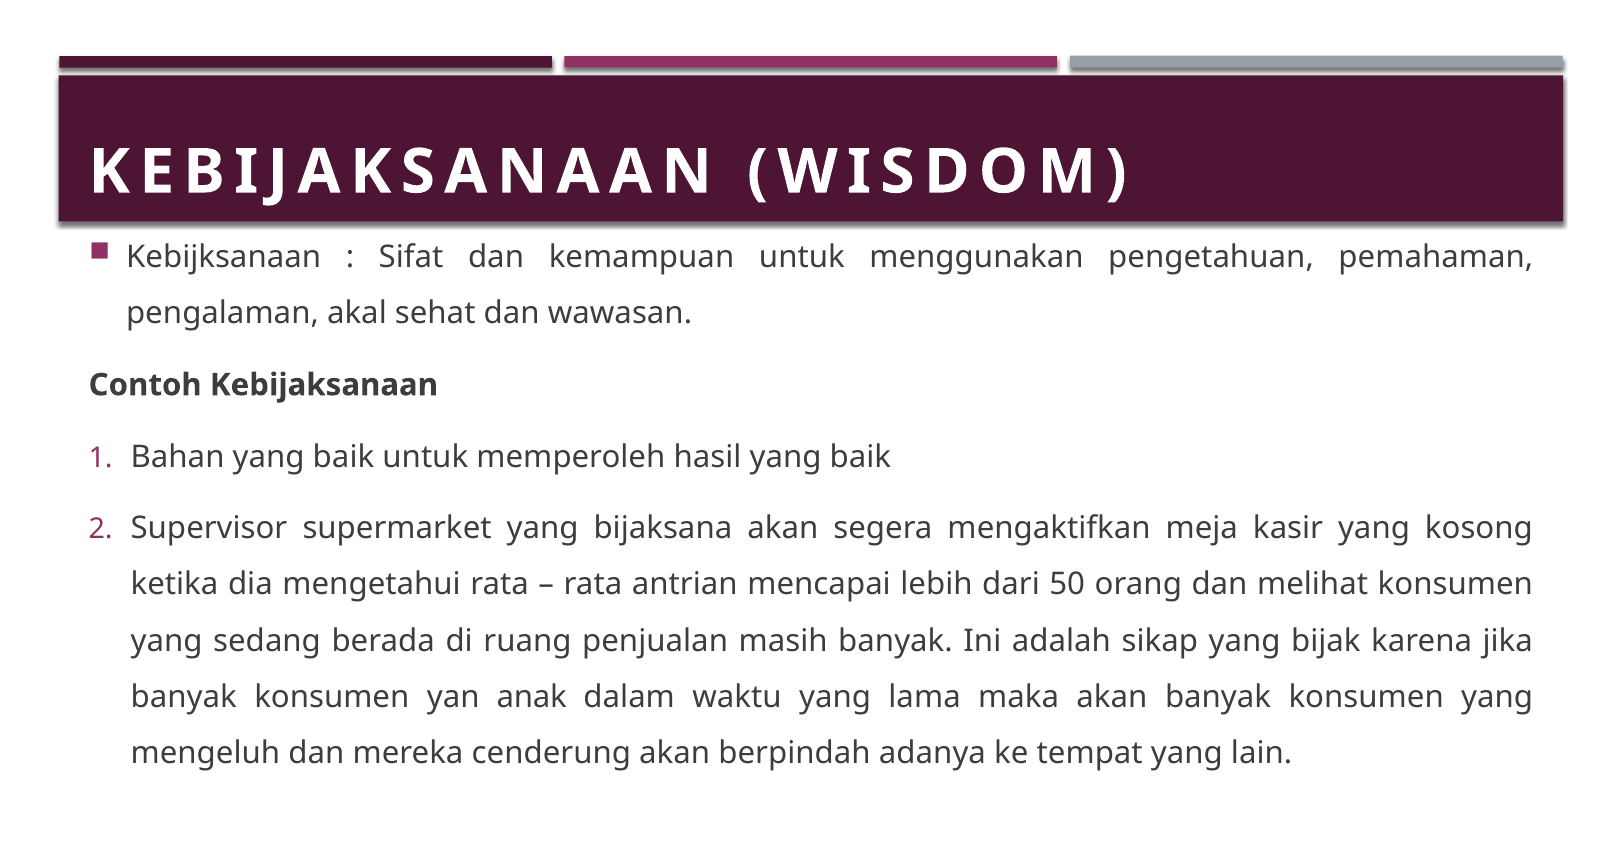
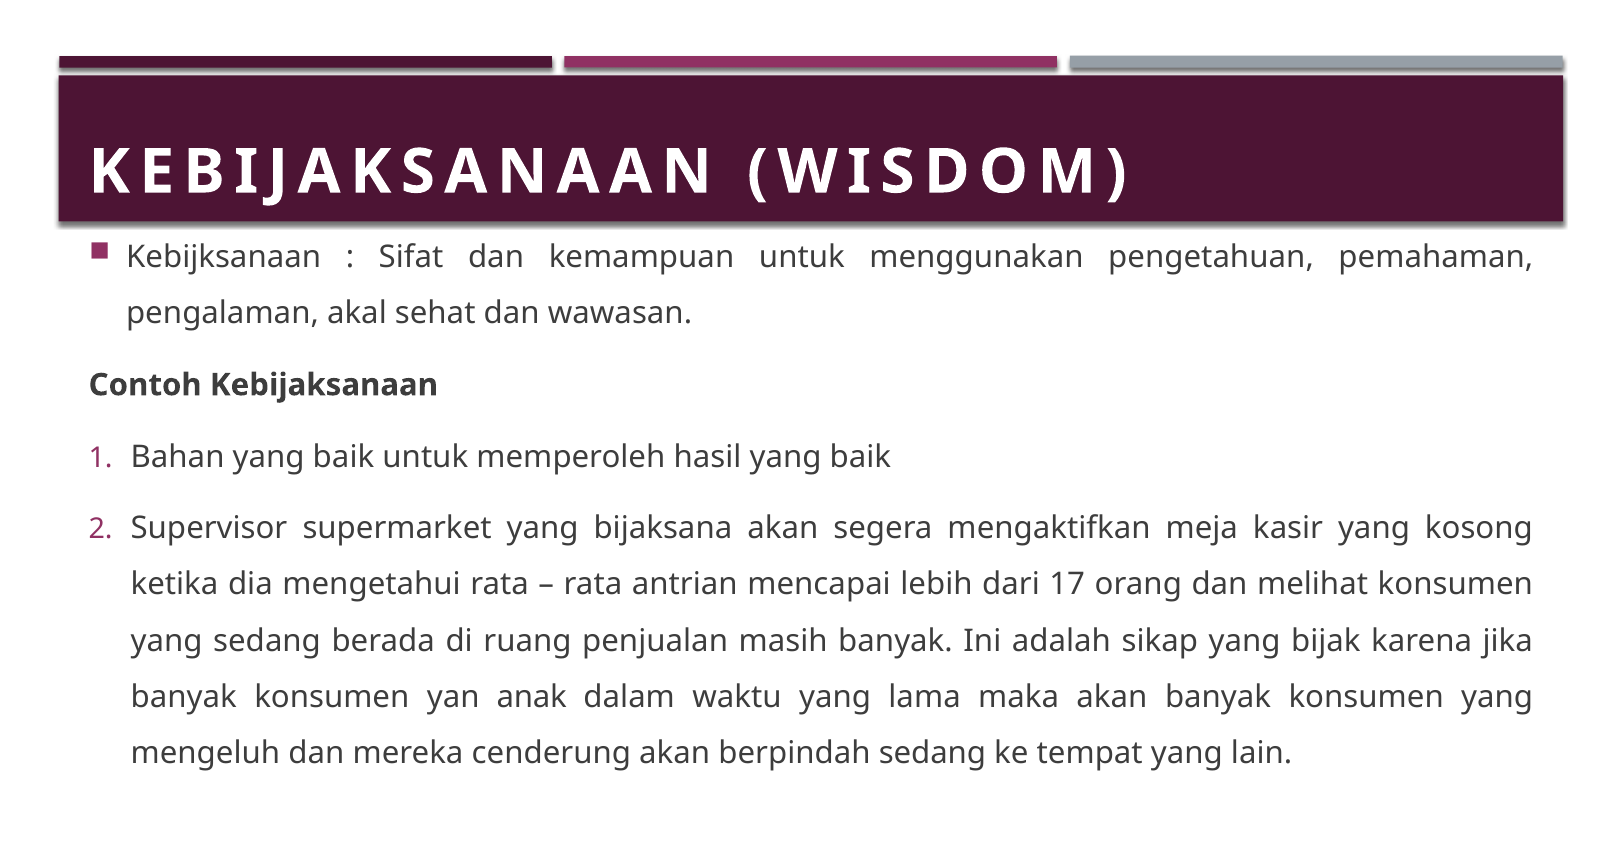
50: 50 -> 17
berpindah adanya: adanya -> sedang
